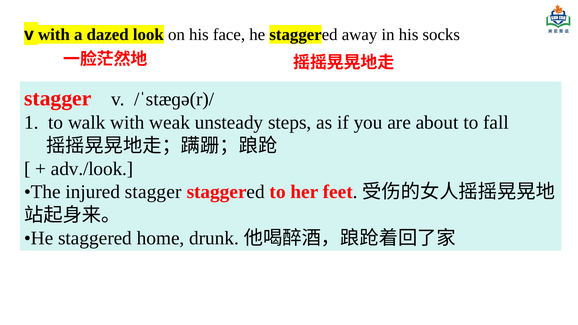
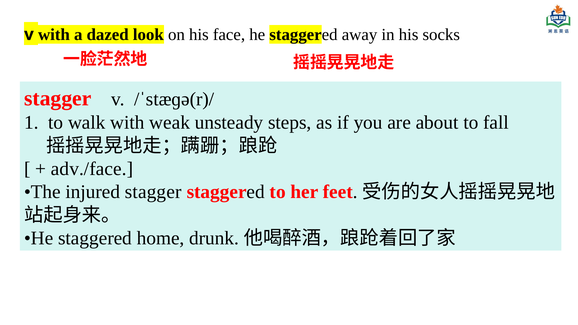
adv./look: adv./look -> adv./face
